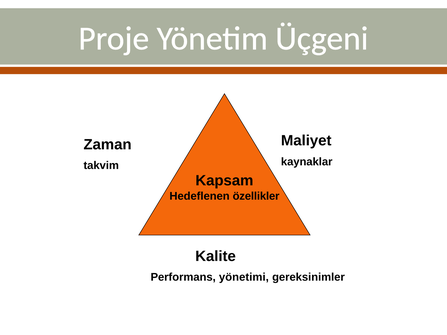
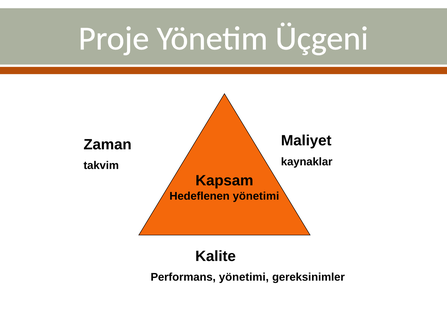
Hedeflenen özellikler: özellikler -> yönetimi
